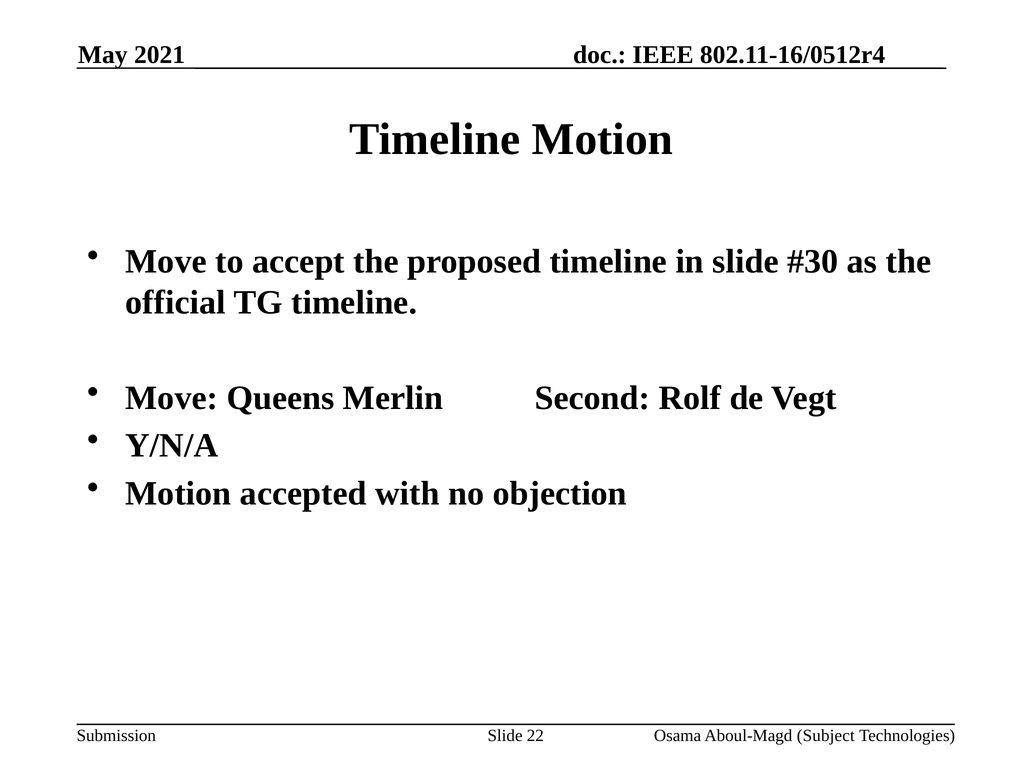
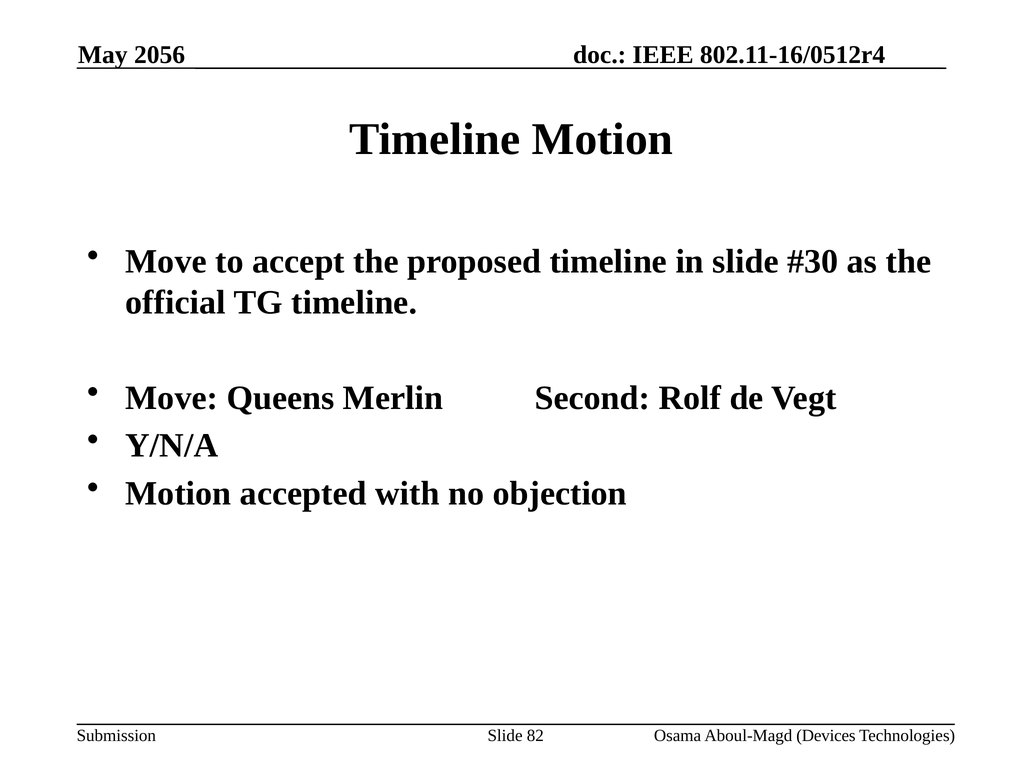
2021: 2021 -> 2056
22: 22 -> 82
Subject: Subject -> Devices
